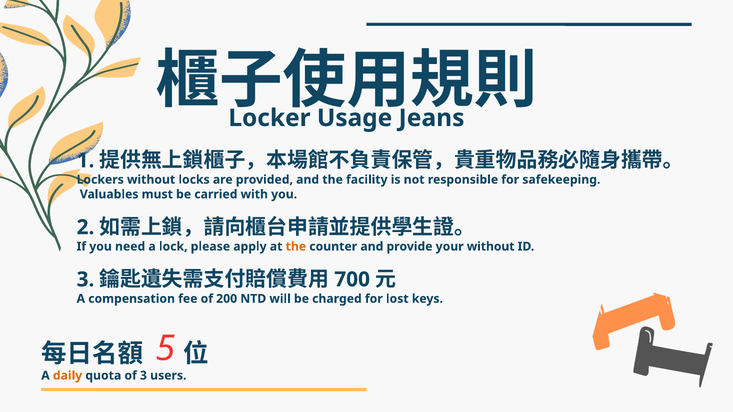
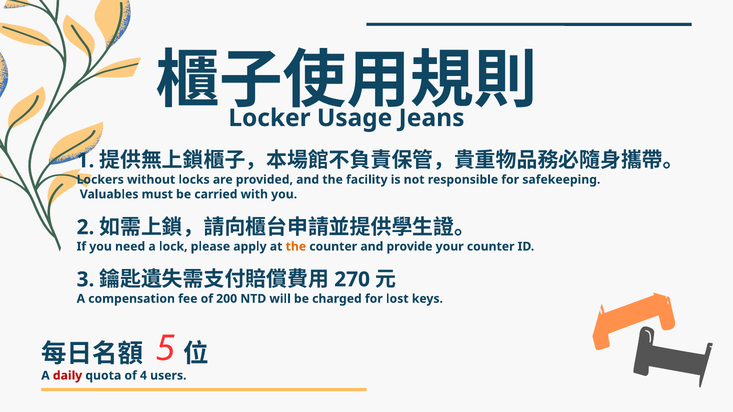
your without: without -> counter
700: 700 -> 270
daily colour: orange -> red
of 3: 3 -> 4
